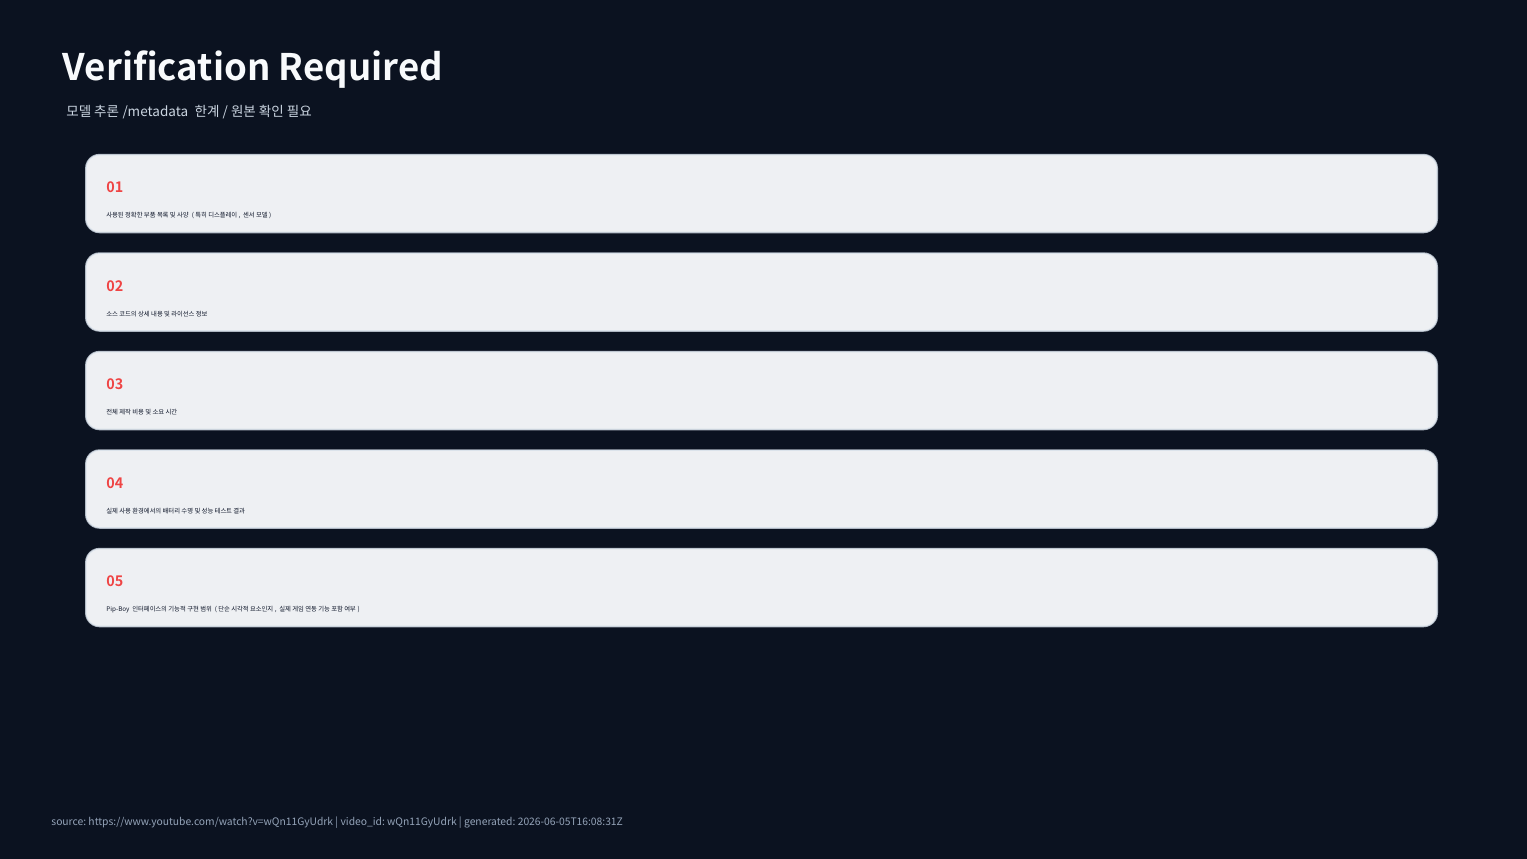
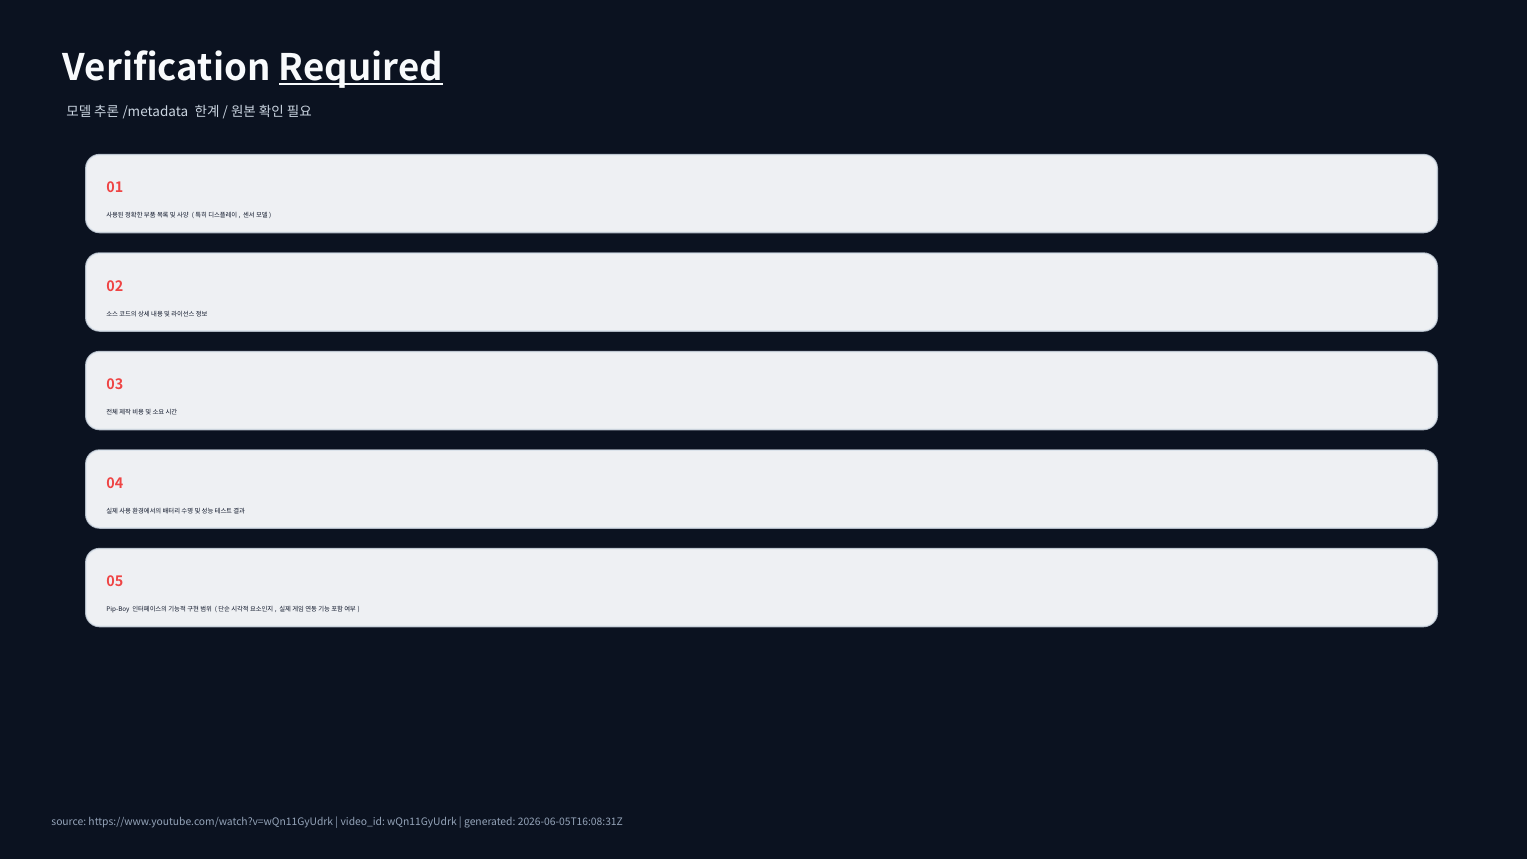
Required underline: none -> present
